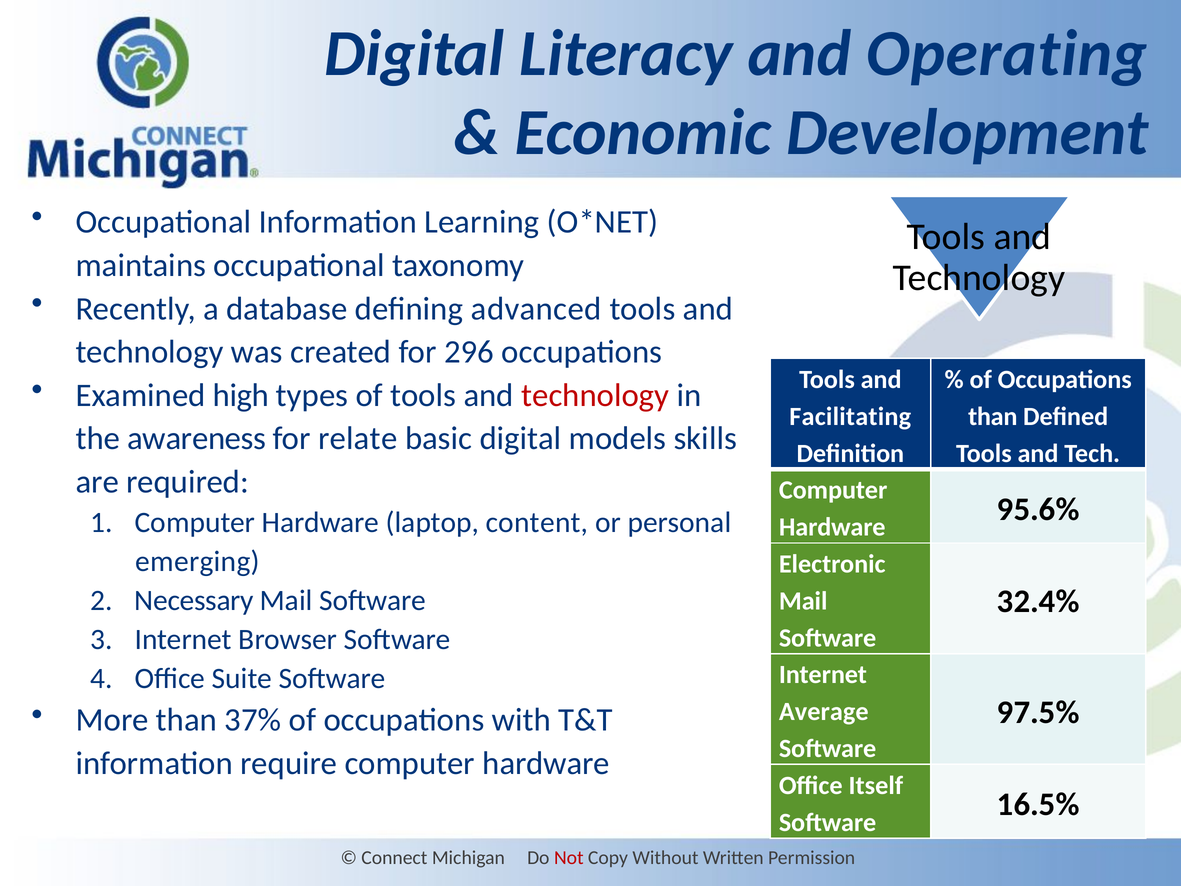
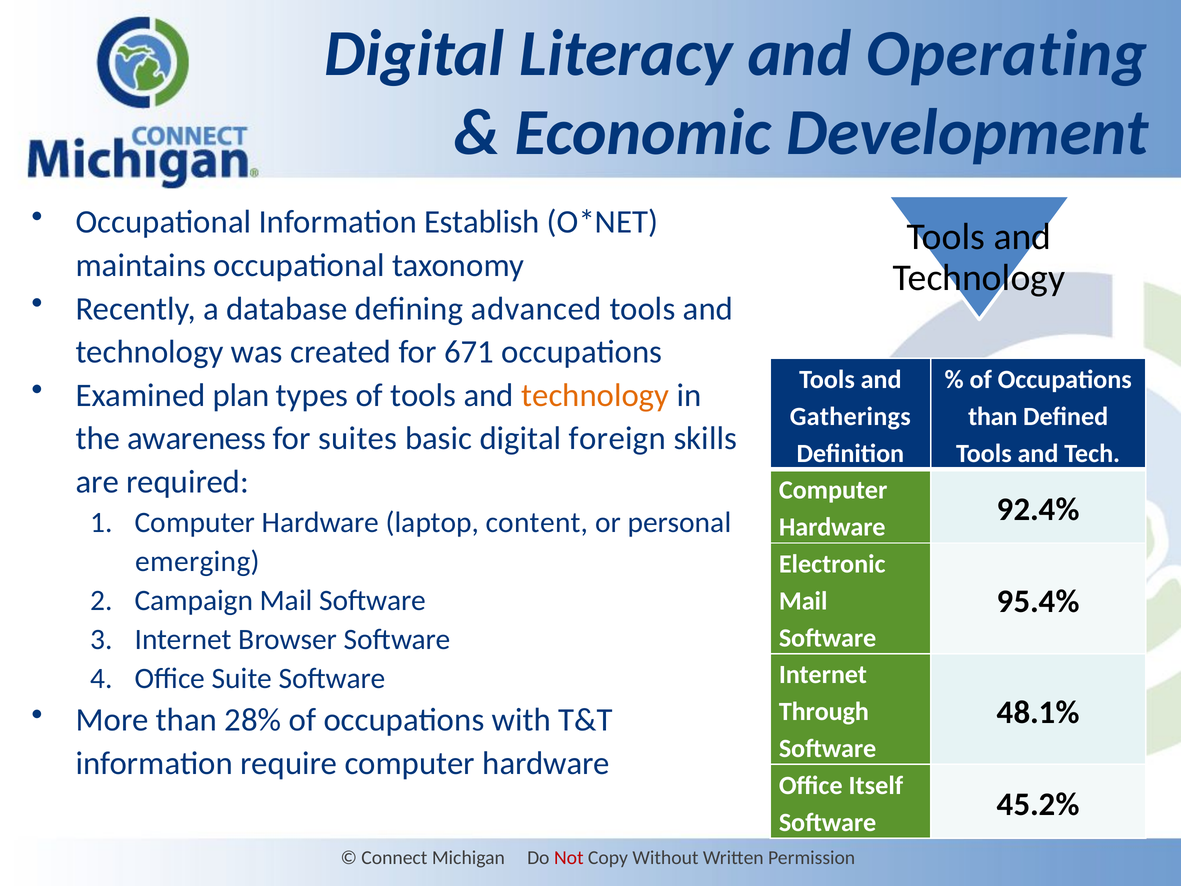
Learning: Learning -> Establish
296: 296 -> 671
high: high -> plan
technology at (595, 395) colour: red -> orange
Facilitating: Facilitating -> Gatherings
relate: relate -> suites
models: models -> foreign
95.6%: 95.6% -> 92.4%
32.4%: 32.4% -> 95.4%
Necessary: Necessary -> Campaign
97.5%: 97.5% -> 48.1%
Average: Average -> Through
37%: 37% -> 28%
16.5%: 16.5% -> 45.2%
